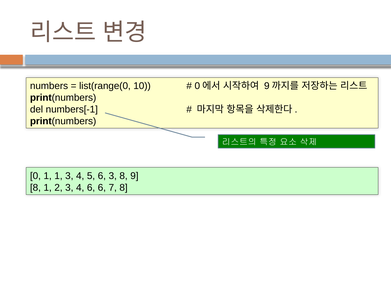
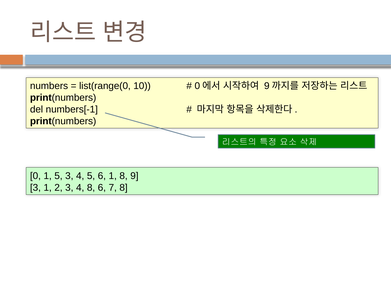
1 1: 1 -> 5
6 3: 3 -> 1
8 at (35, 188): 8 -> 3
4 6: 6 -> 8
